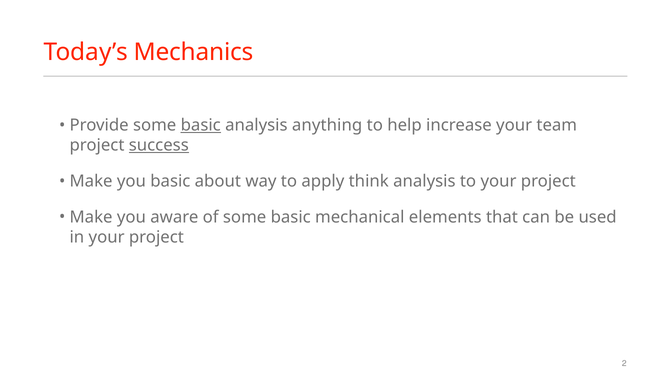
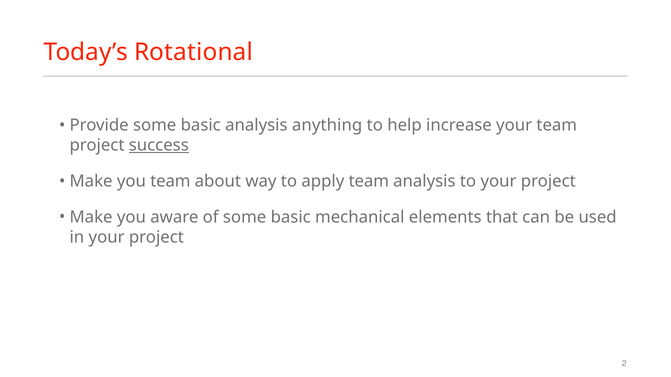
Mechanics: Mechanics -> Rotational
basic at (201, 125) underline: present -> none
you basic: basic -> team
apply think: think -> team
